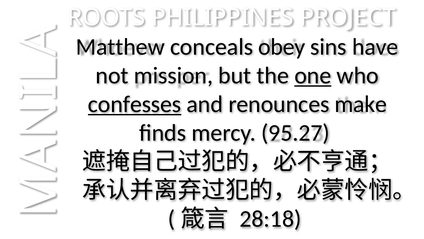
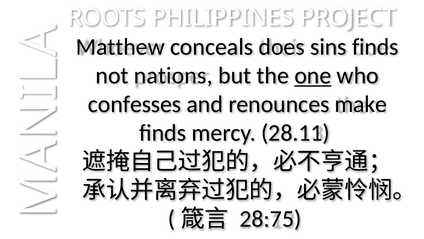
obey: obey -> does
sins have: have -> finds
mission: mission -> nations
confesses underline: present -> none
95.27: 95.27 -> 28.11
28:18: 28:18 -> 28:75
